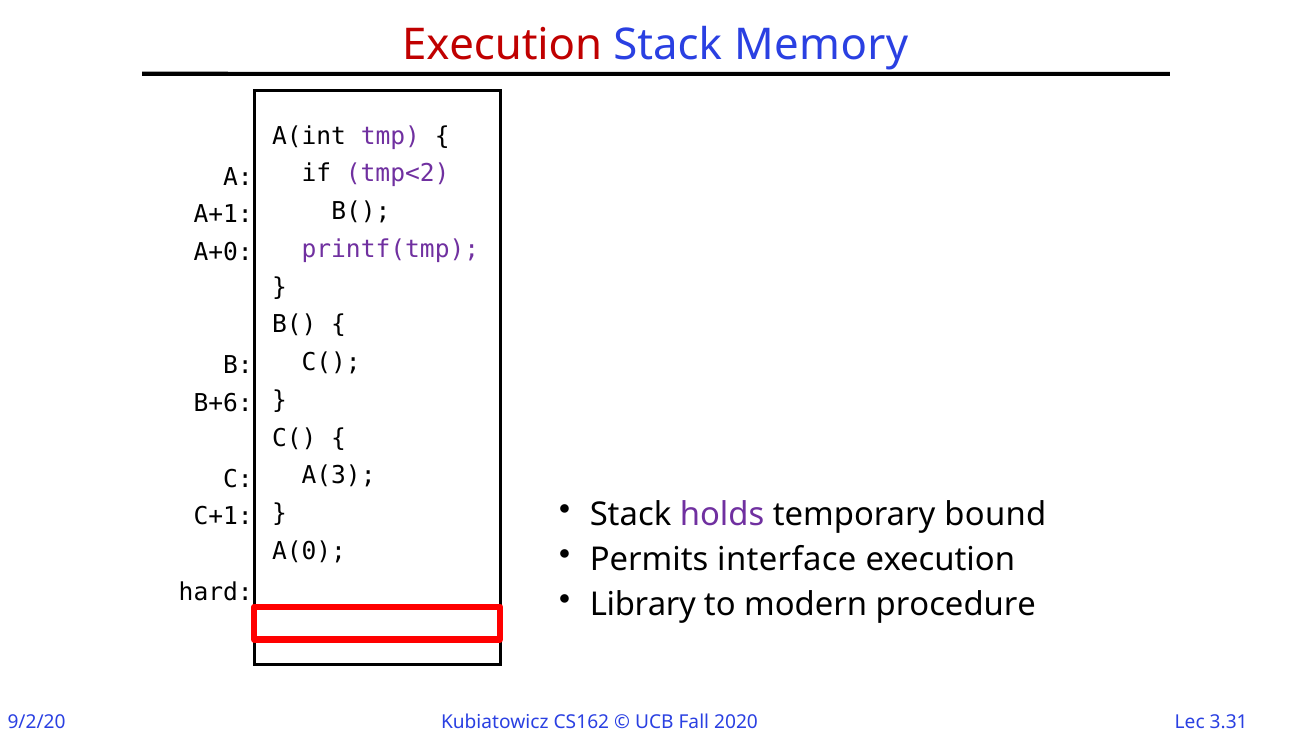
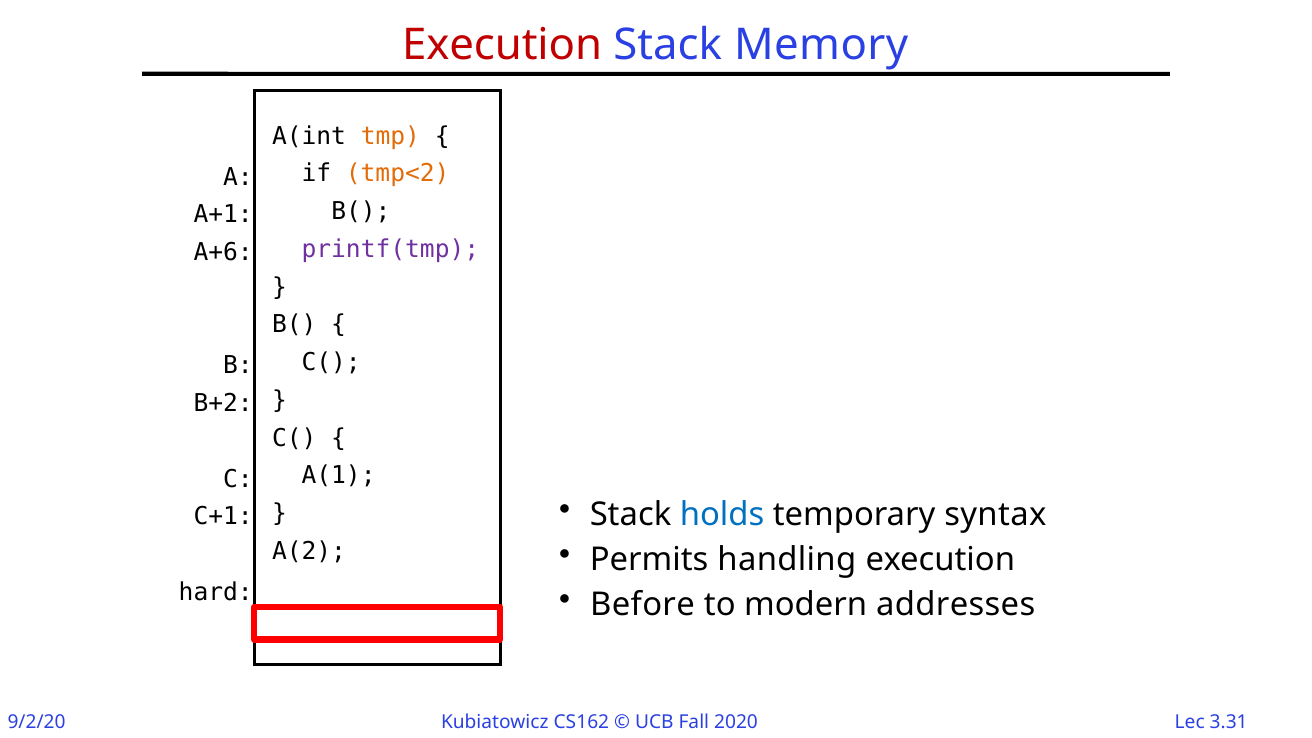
tmp colour: purple -> orange
tmp<2 colour: purple -> orange
A+0: A+0 -> A+6
B+6: B+6 -> B+2
A(3: A(3 -> A(1
holds colour: purple -> blue
bound: bound -> syntax
A(0: A(0 -> A(2
interface: interface -> handling
Library: Library -> Before
procedure: procedure -> addresses
